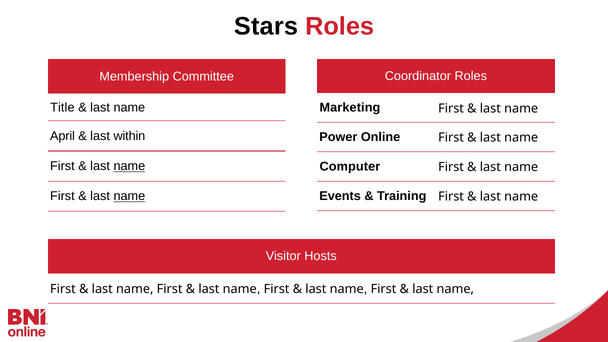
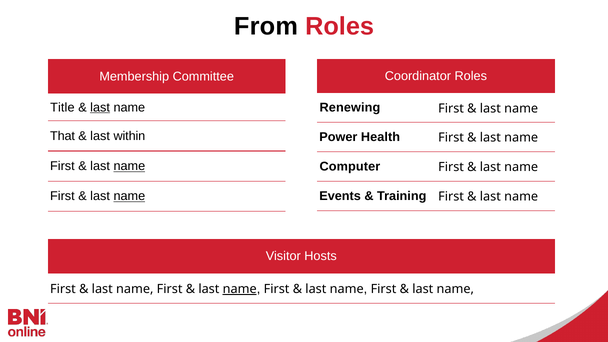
Stars: Stars -> From
last at (100, 107) underline: none -> present
Marketing: Marketing -> Renewing
April: April -> That
Online: Online -> Health
name at (240, 289) underline: none -> present
